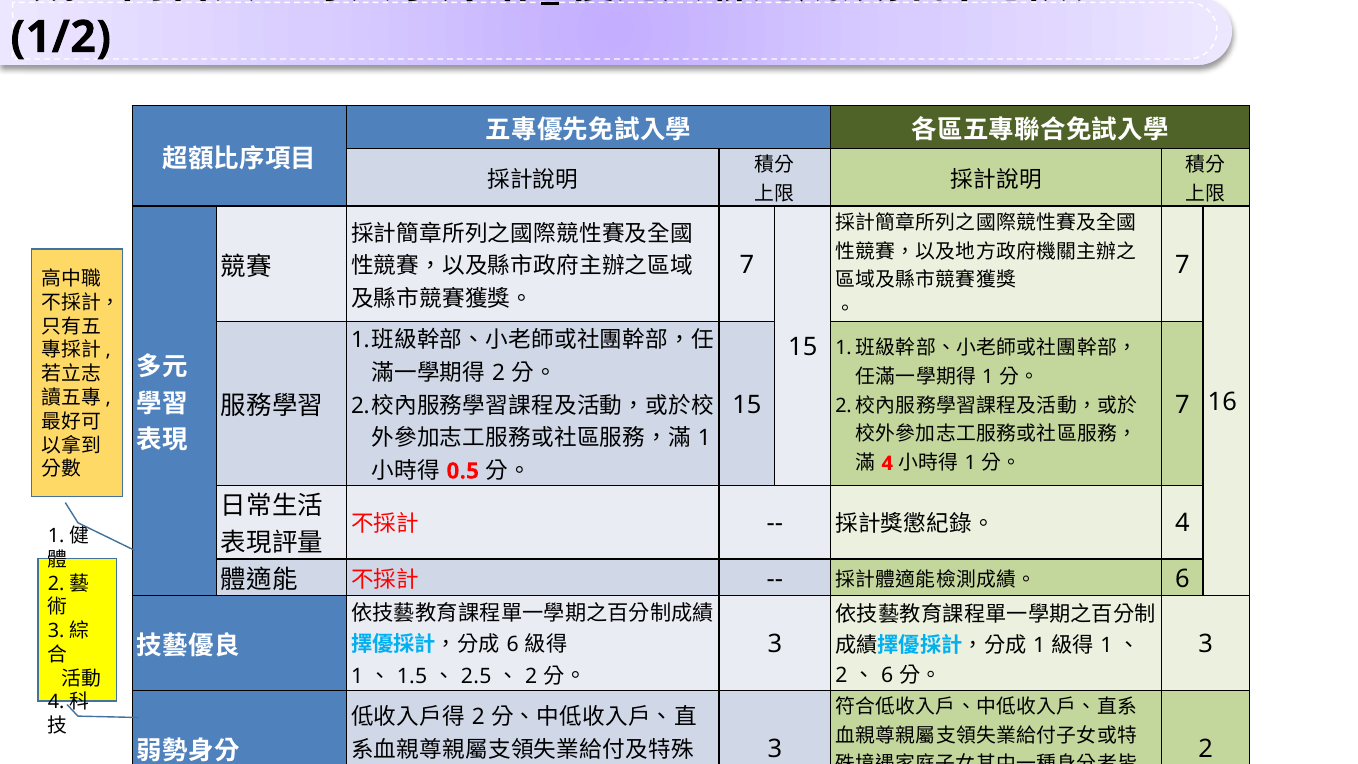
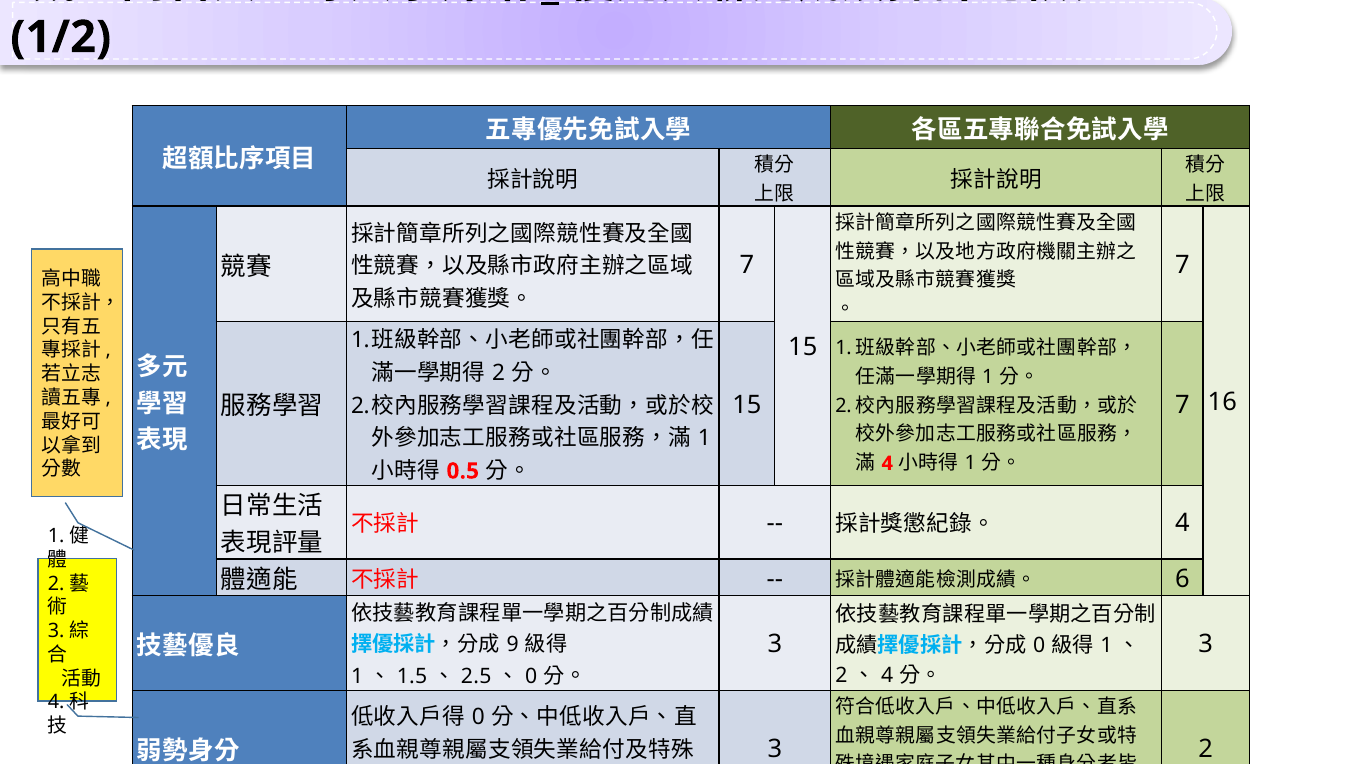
6 at (513, 644): 6 -> 9
1 at (1039, 645): 1 -> 0
6 at (887, 676): 6 -> 4
2 at (531, 677): 2 -> 0
2 at (478, 717): 2 -> 0
